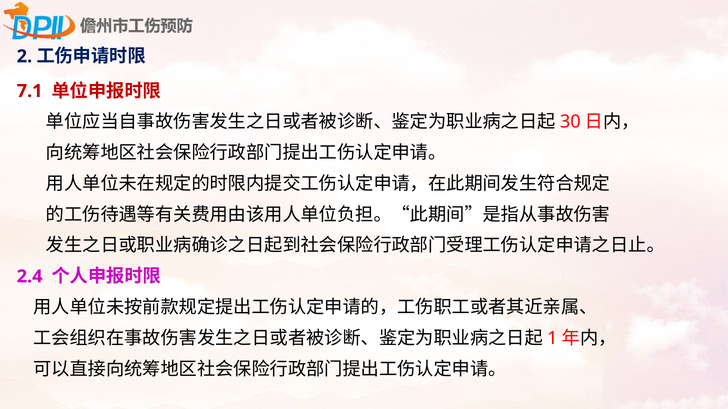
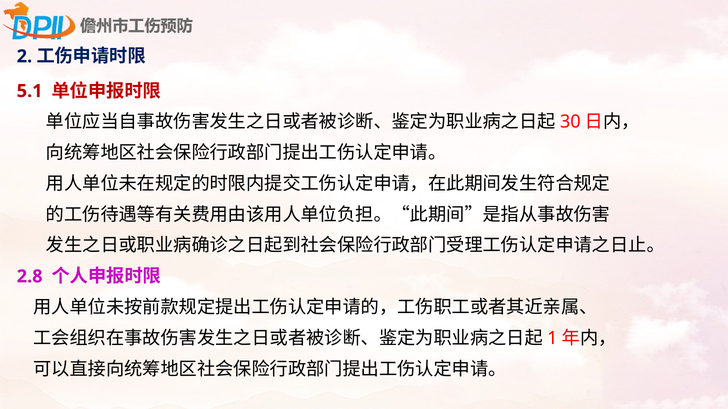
7.1: 7.1 -> 5.1
2.4: 2.4 -> 2.8
